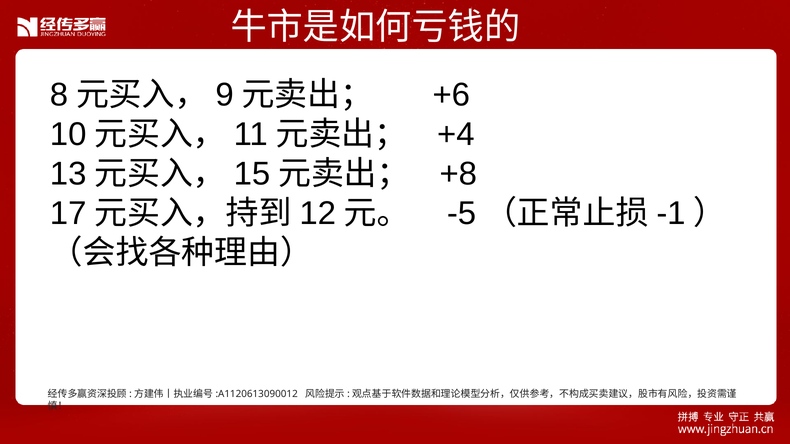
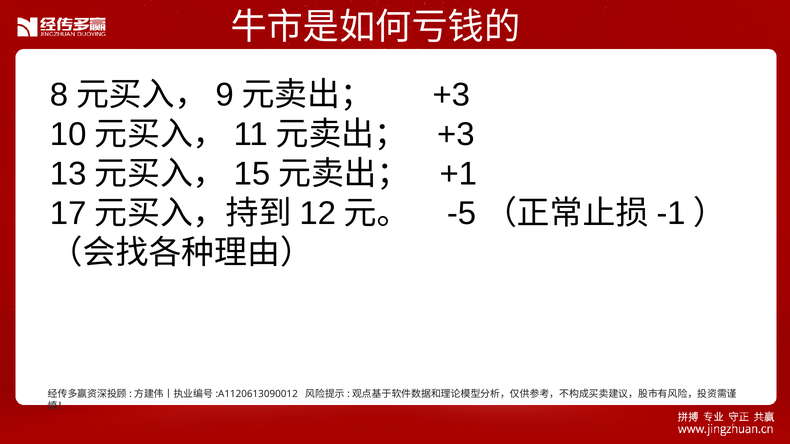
+6 at (451, 95): +6 -> +3
+4 at (456, 134): +4 -> +3
+8: +8 -> +1
